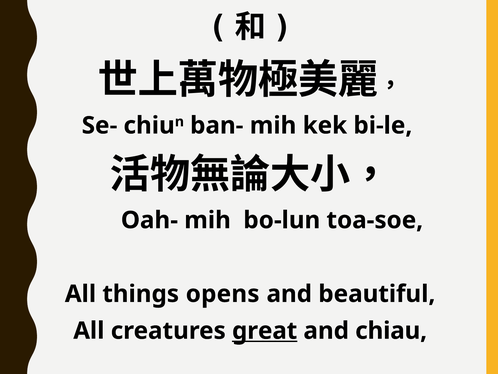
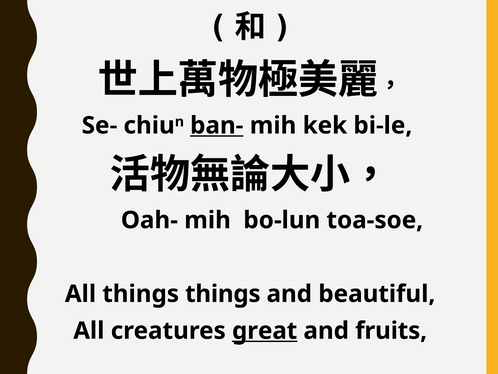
ban- underline: none -> present
things opens: opens -> things
chiau: chiau -> fruits
